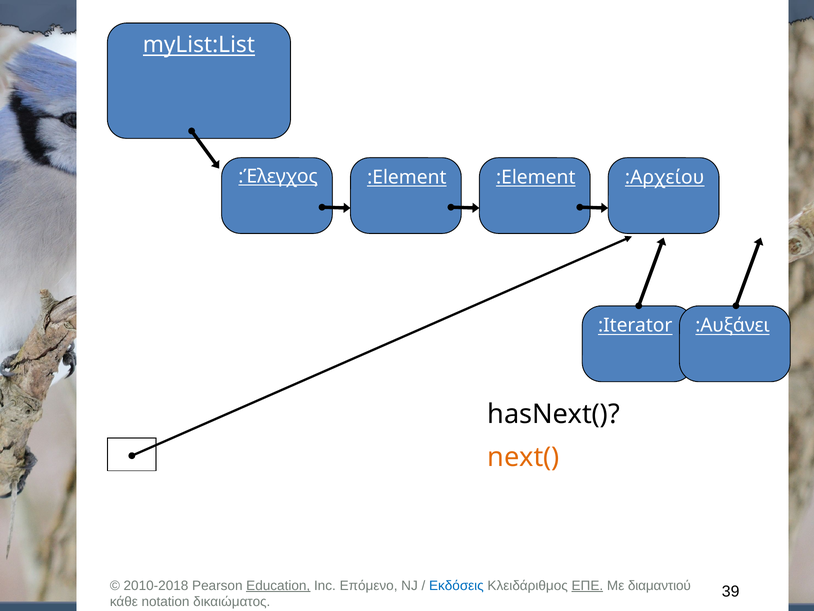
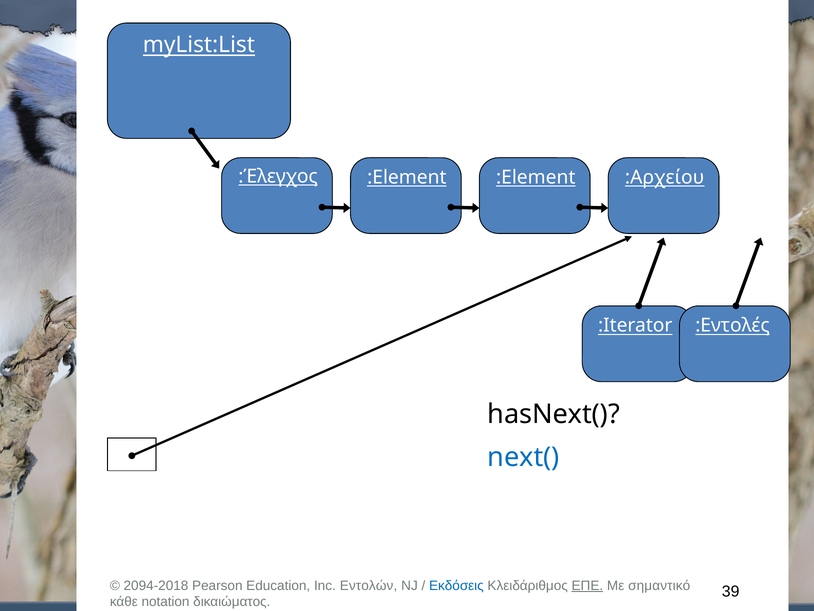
:Αυξάνει: :Αυξάνει -> :Εντολές
next( colour: orange -> blue
2010-2018: 2010-2018 -> 2094-2018
Education underline: present -> none
Επόμενο: Επόμενο -> Εντολών
διαμαντιού: διαμαντιού -> σημαντικό
